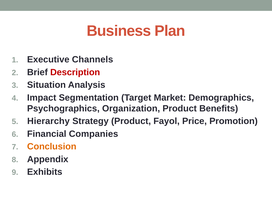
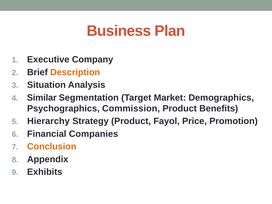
Channels: Channels -> Company
Description colour: red -> orange
Impact: Impact -> Similar
Organization: Organization -> Commission
